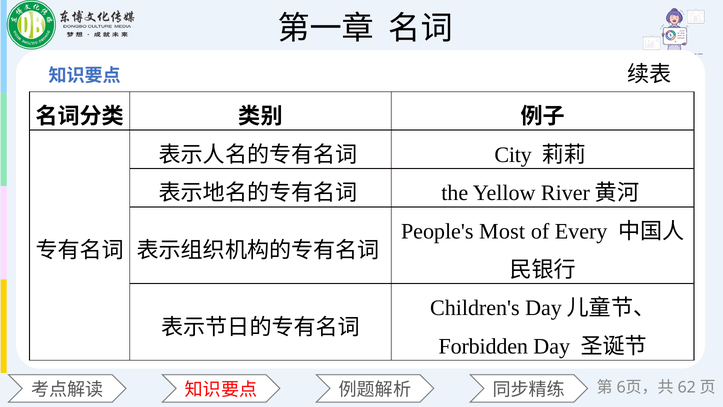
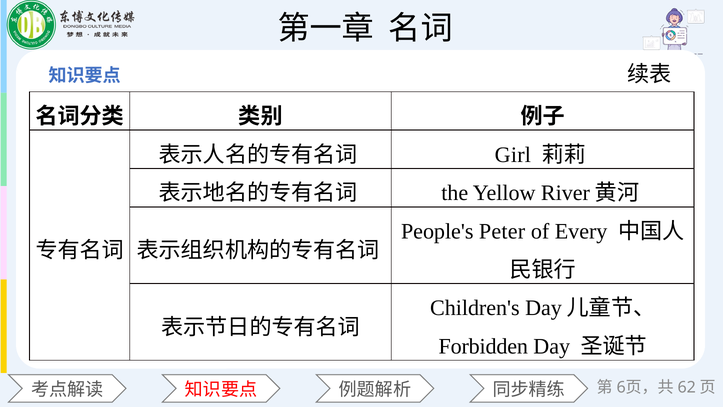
City: City -> Girl
Most: Most -> Peter
